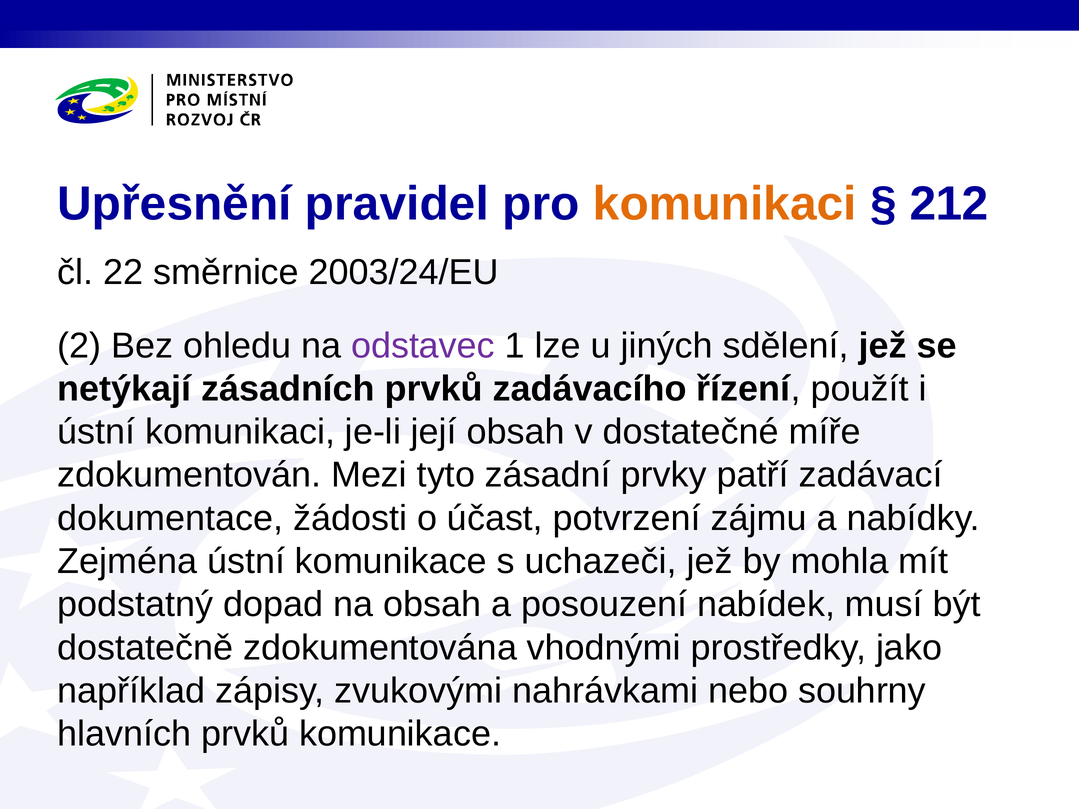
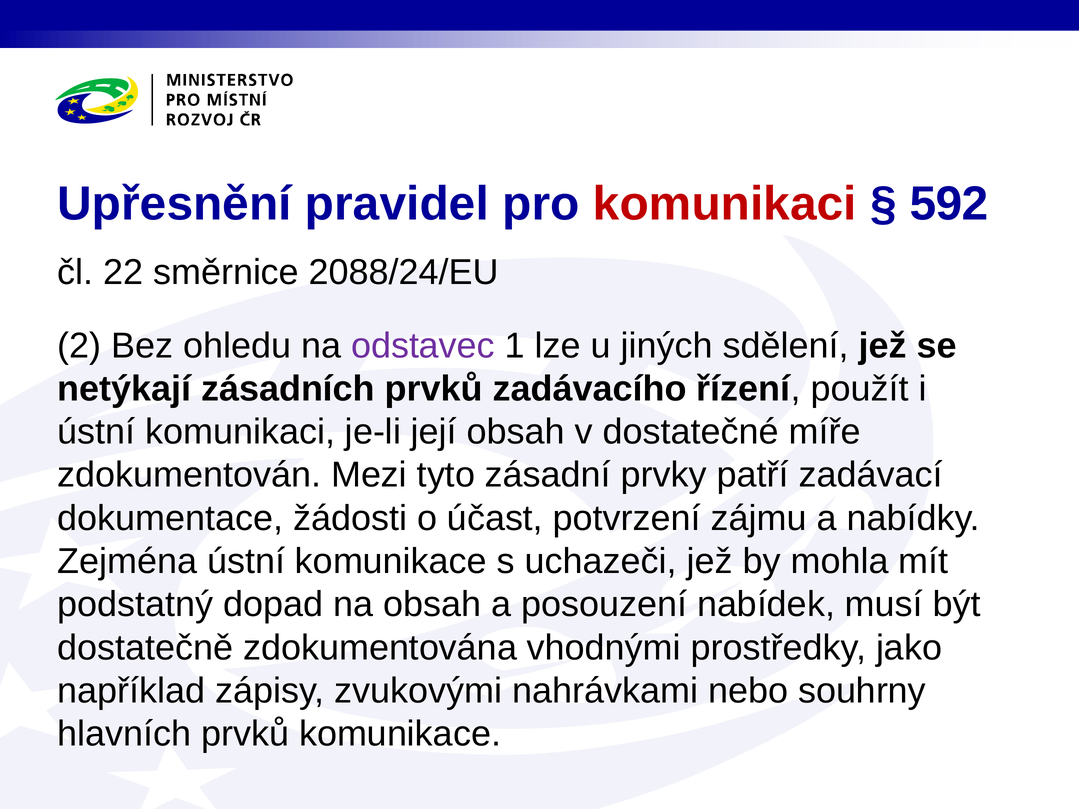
komunikaci at (725, 204) colour: orange -> red
212: 212 -> 592
2003/24/EU: 2003/24/EU -> 2088/24/EU
